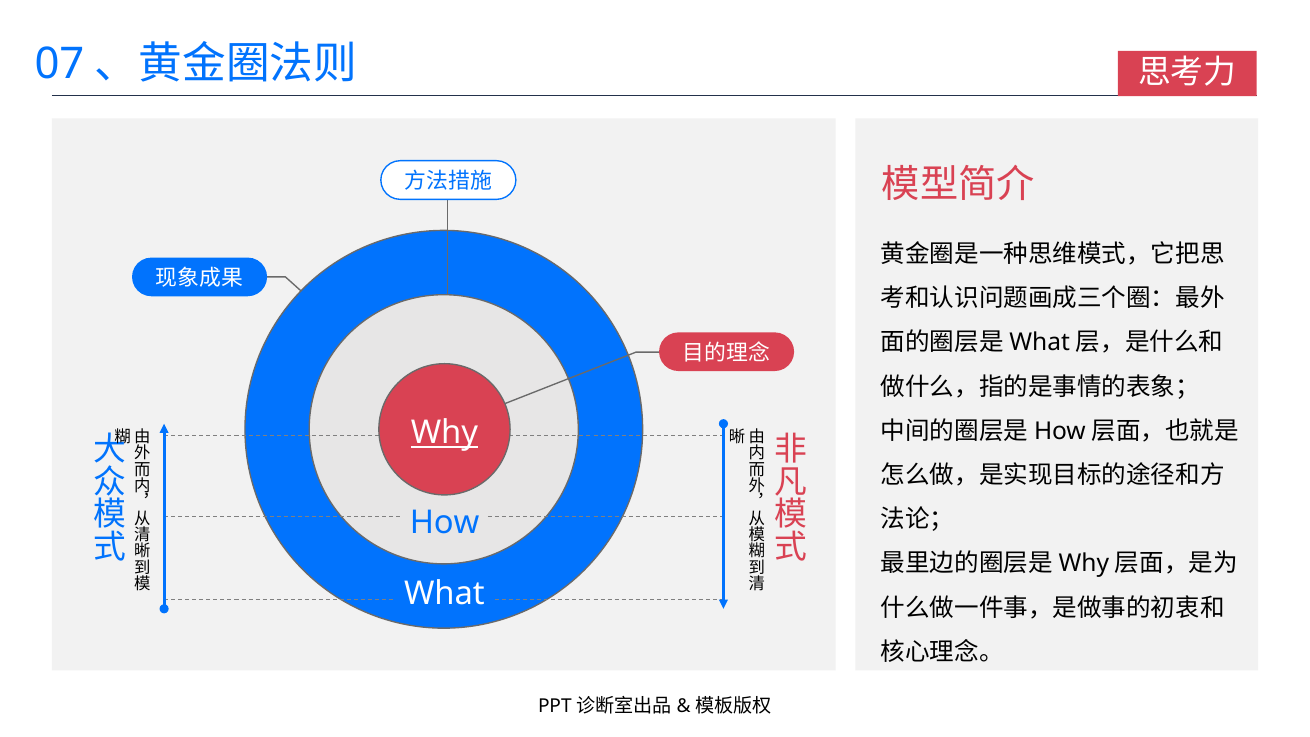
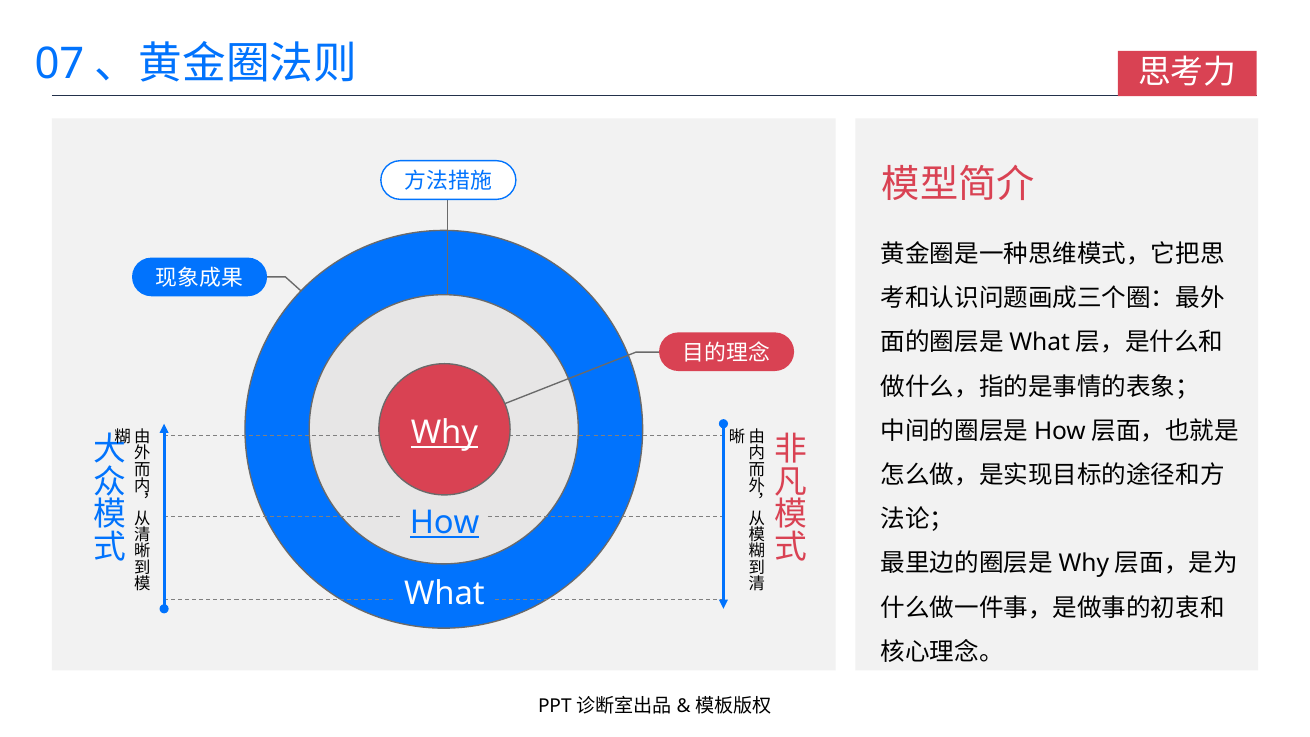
How underline: none -> present
